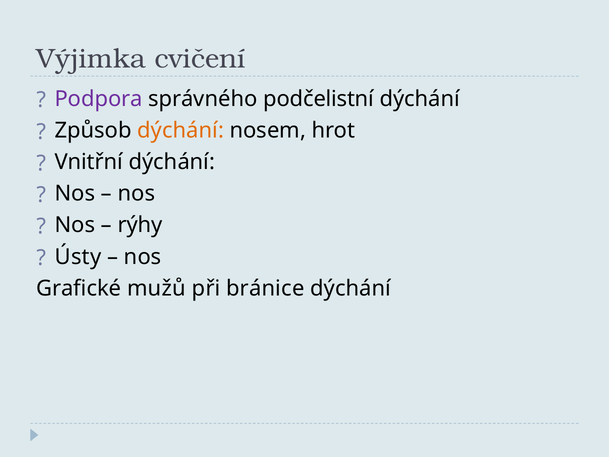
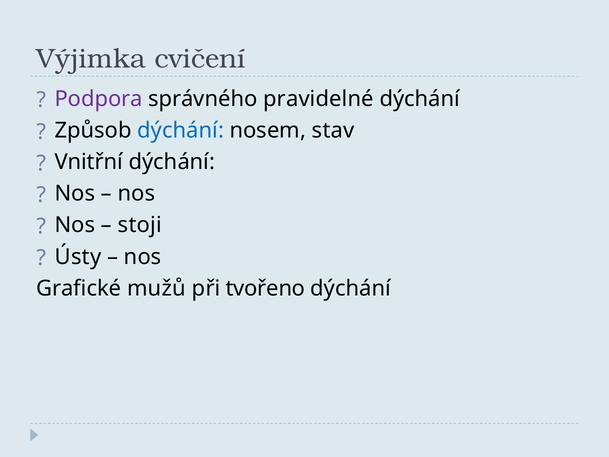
podčelistní: podčelistní -> pravidelné
dýchání at (181, 131) colour: orange -> blue
hrot: hrot -> stav
rýhy: rýhy -> stoji
bránice: bránice -> tvořeno
